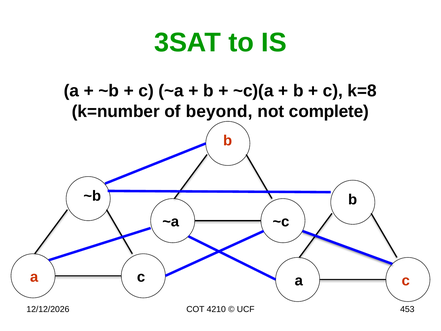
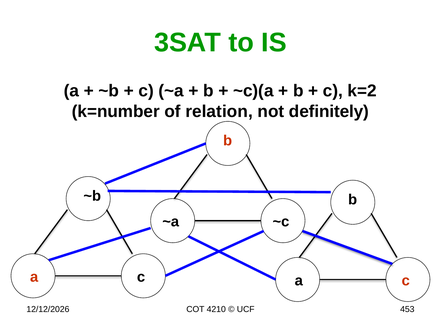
k=8: k=8 -> k=2
beyond: beyond -> relation
complete: complete -> definitely
